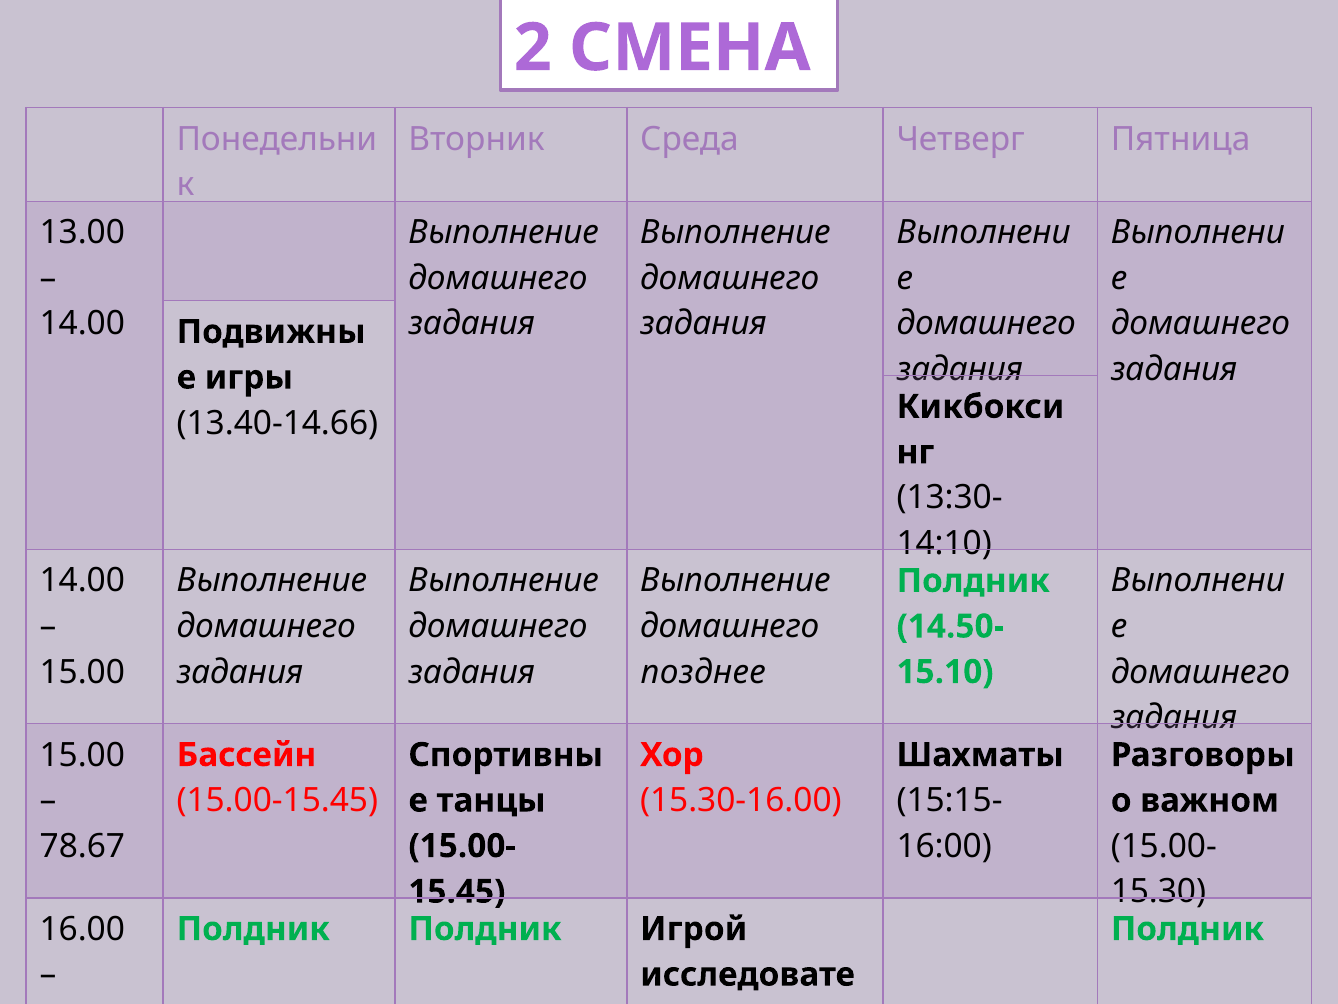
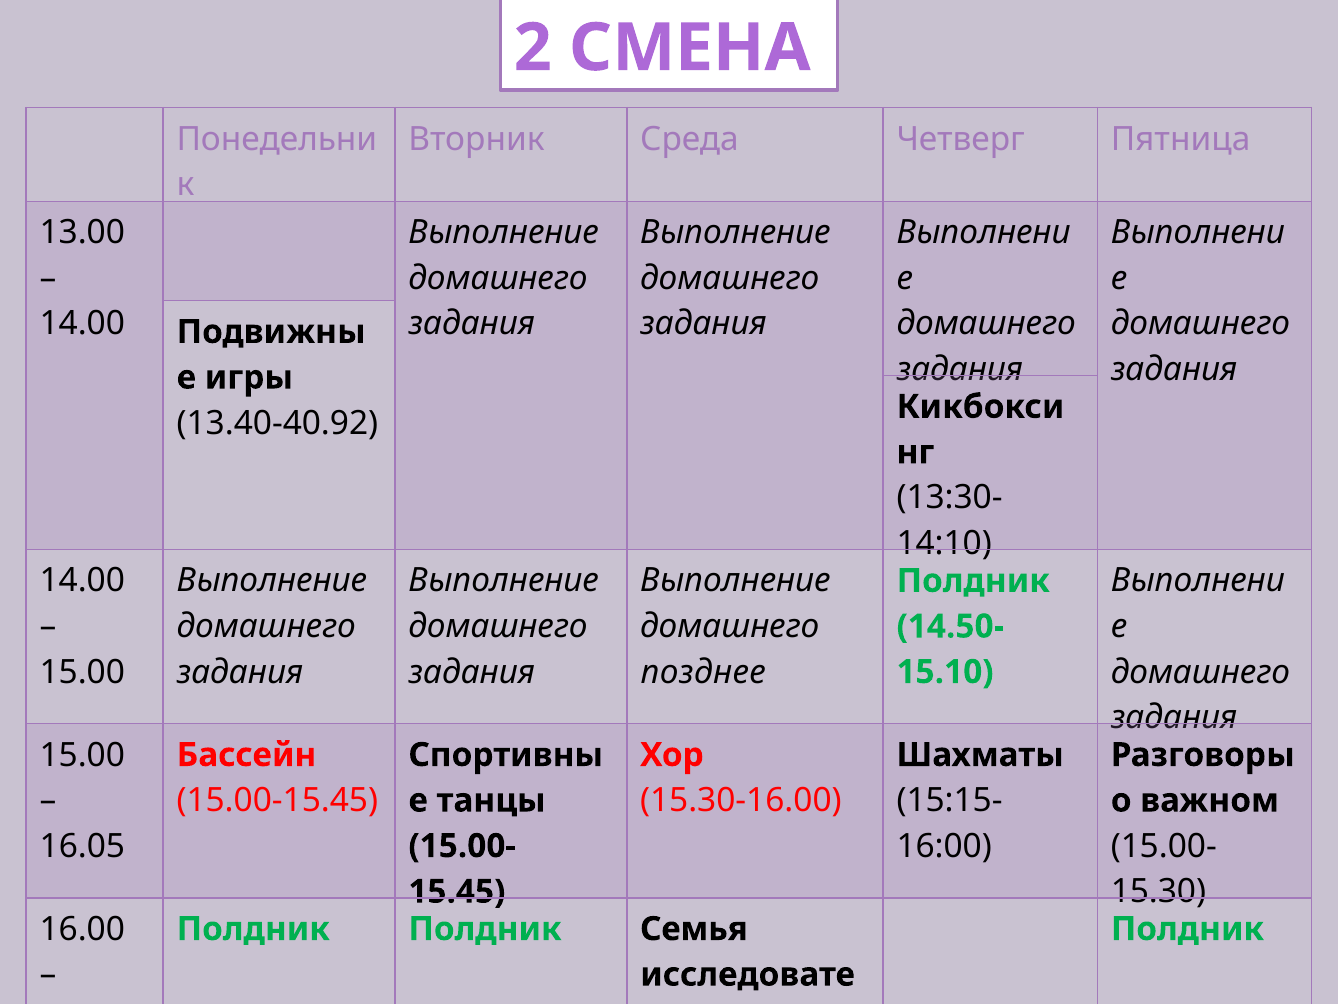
13.40-14.66: 13.40-14.66 -> 13.40-40.92
78.67: 78.67 -> 16.05
Игрой: Игрой -> Семья
